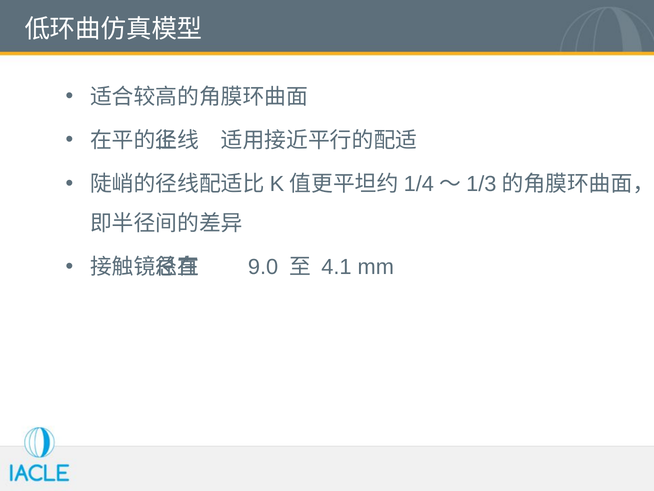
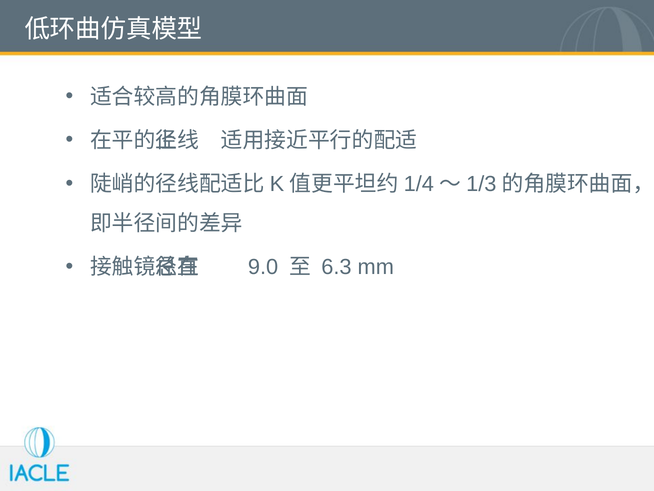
4.1: 4.1 -> 6.3
